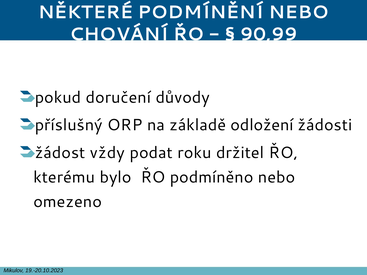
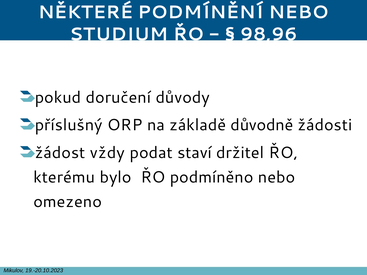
CHOVÁNÍ: CHOVÁNÍ -> STUDIUM
90,99: 90,99 -> 98,96
odložení: odložení -> důvodně
roku: roku -> staví
